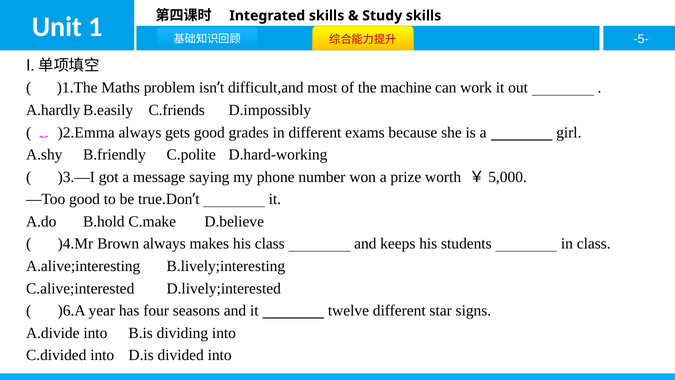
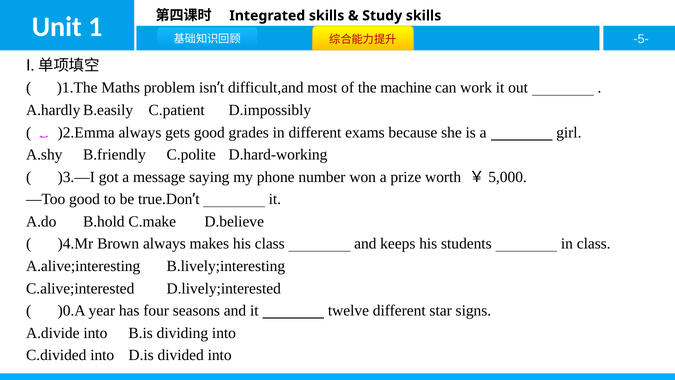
C.friends: C.friends -> C.patient
)6.A: )6.A -> )0.A
